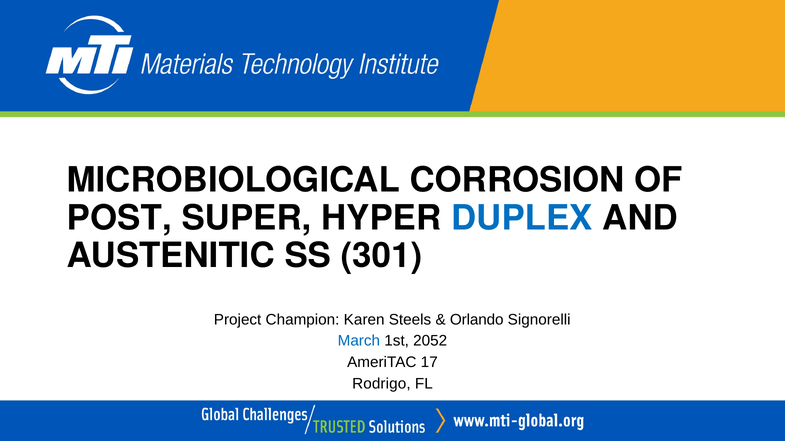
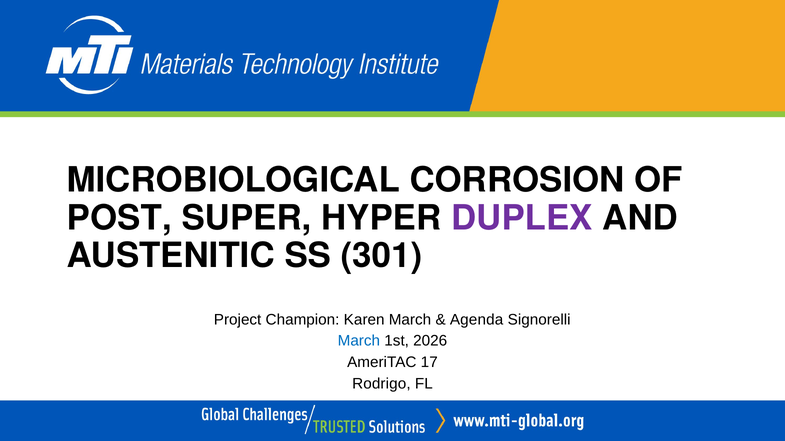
DUPLEX colour: blue -> purple
Karen Steels: Steels -> March
Orlando: Orlando -> Agenda
2052: 2052 -> 2026
